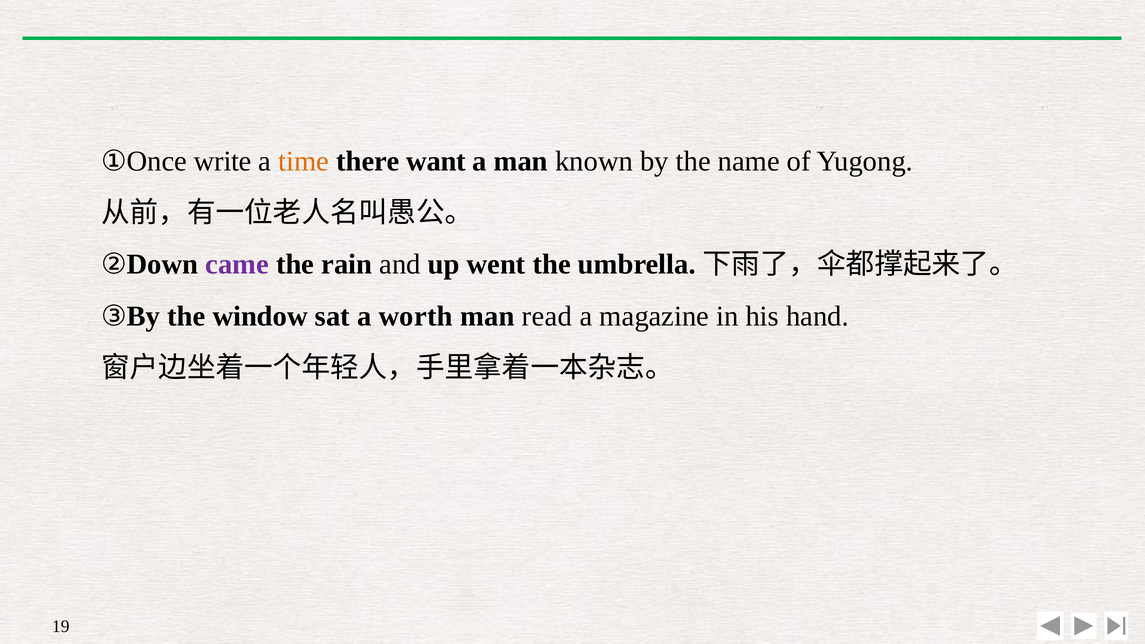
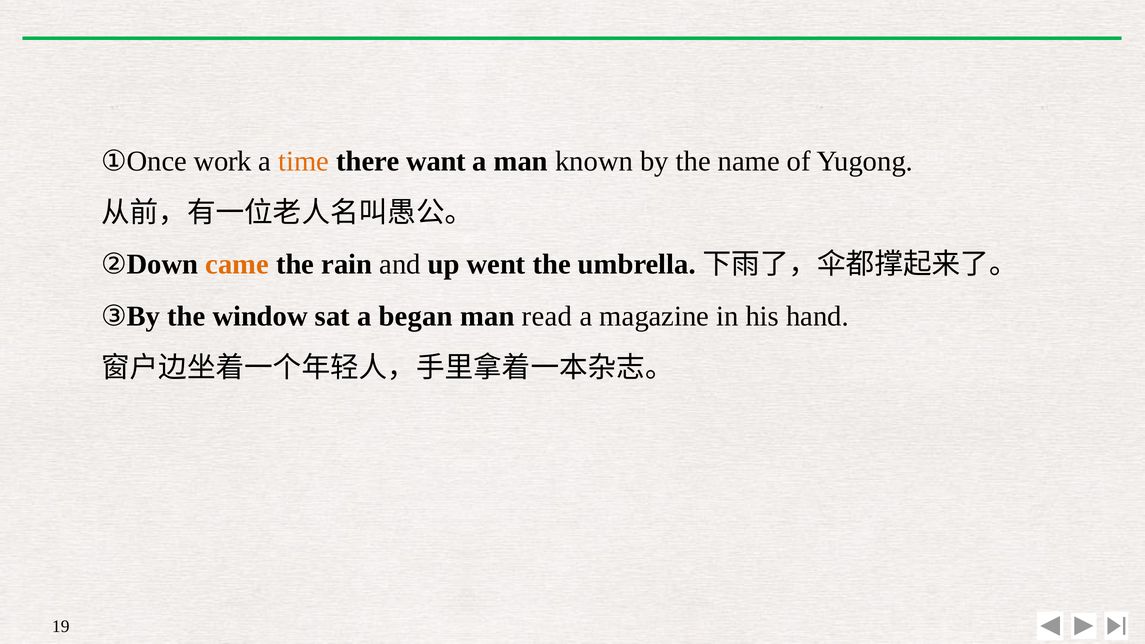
write: write -> work
came colour: purple -> orange
worth: worth -> began
